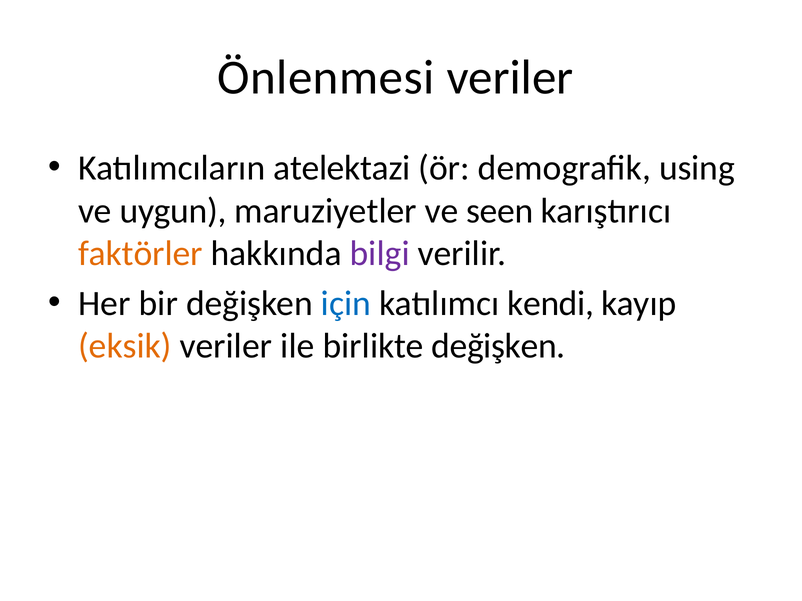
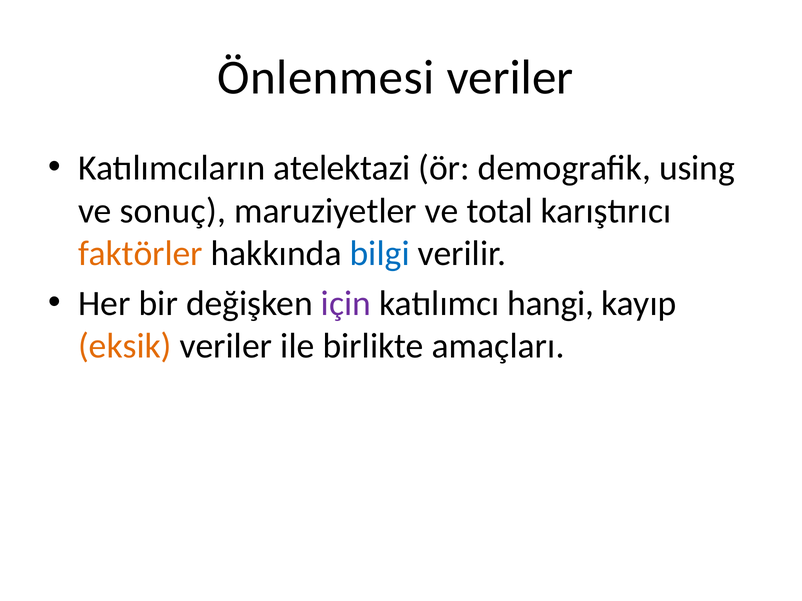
uygun: uygun -> sonuç
seen: seen -> total
bilgi colour: purple -> blue
için colour: blue -> purple
kendi: kendi -> hangi
birlikte değişken: değişken -> amaçları
